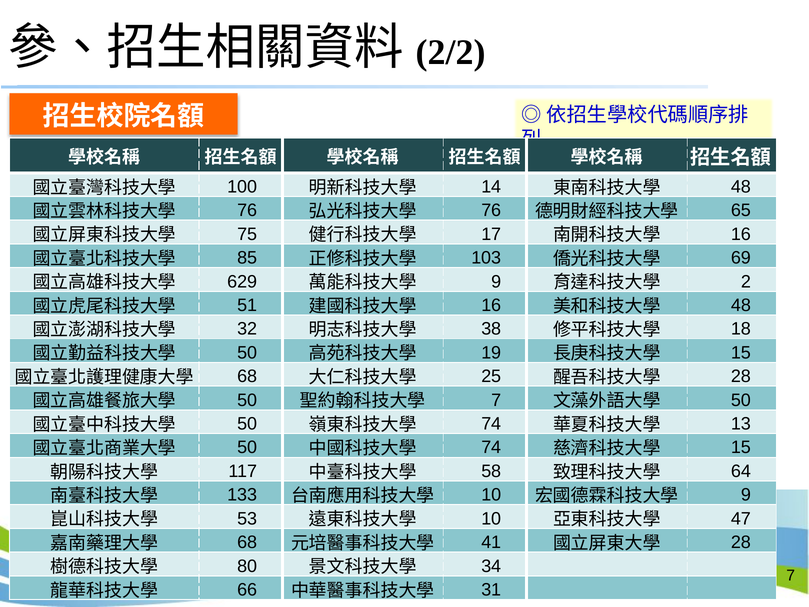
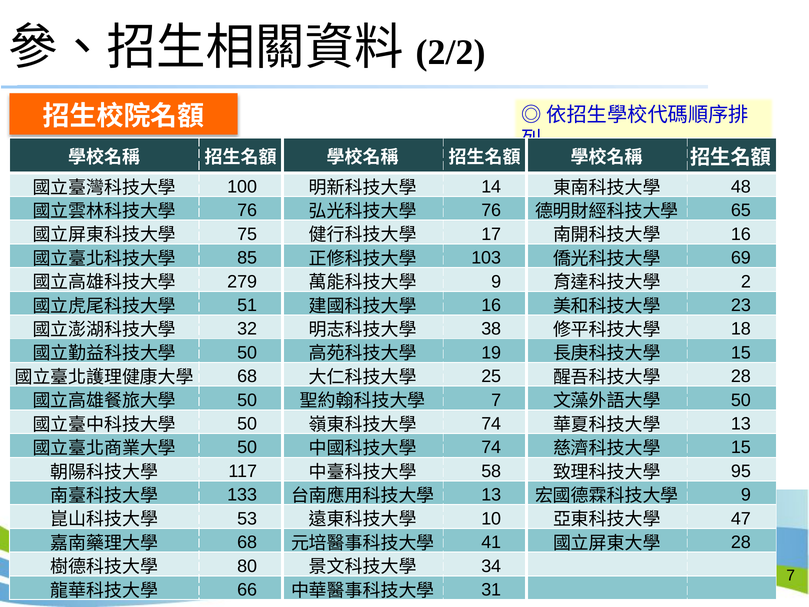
629: 629 -> 279
48 at (741, 305): 48 -> 23
64: 64 -> 95
10 at (491, 495): 10 -> 13
